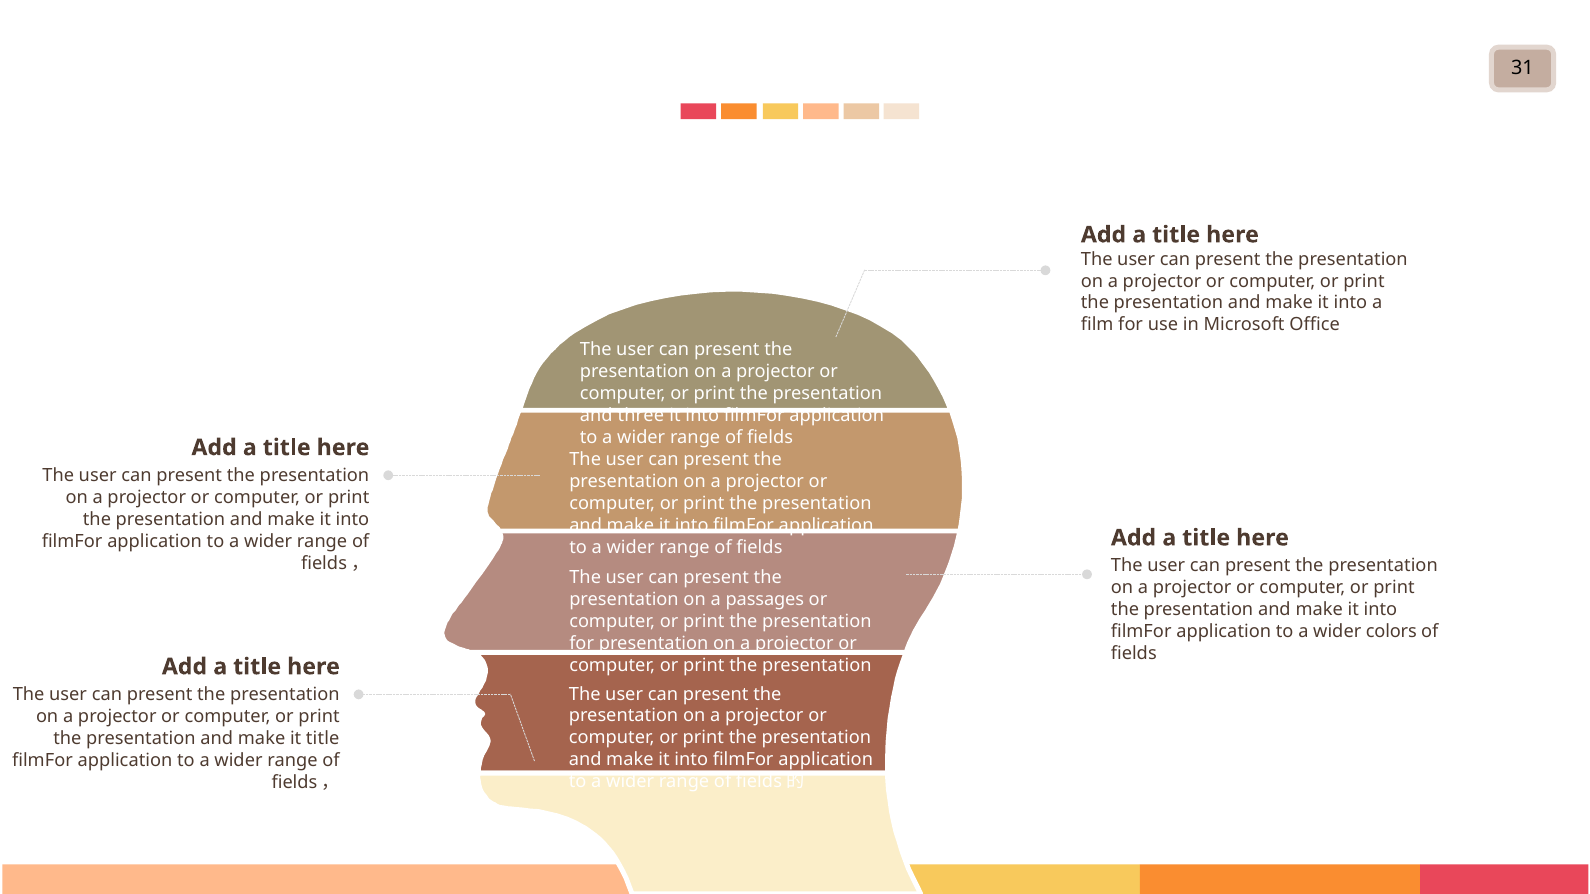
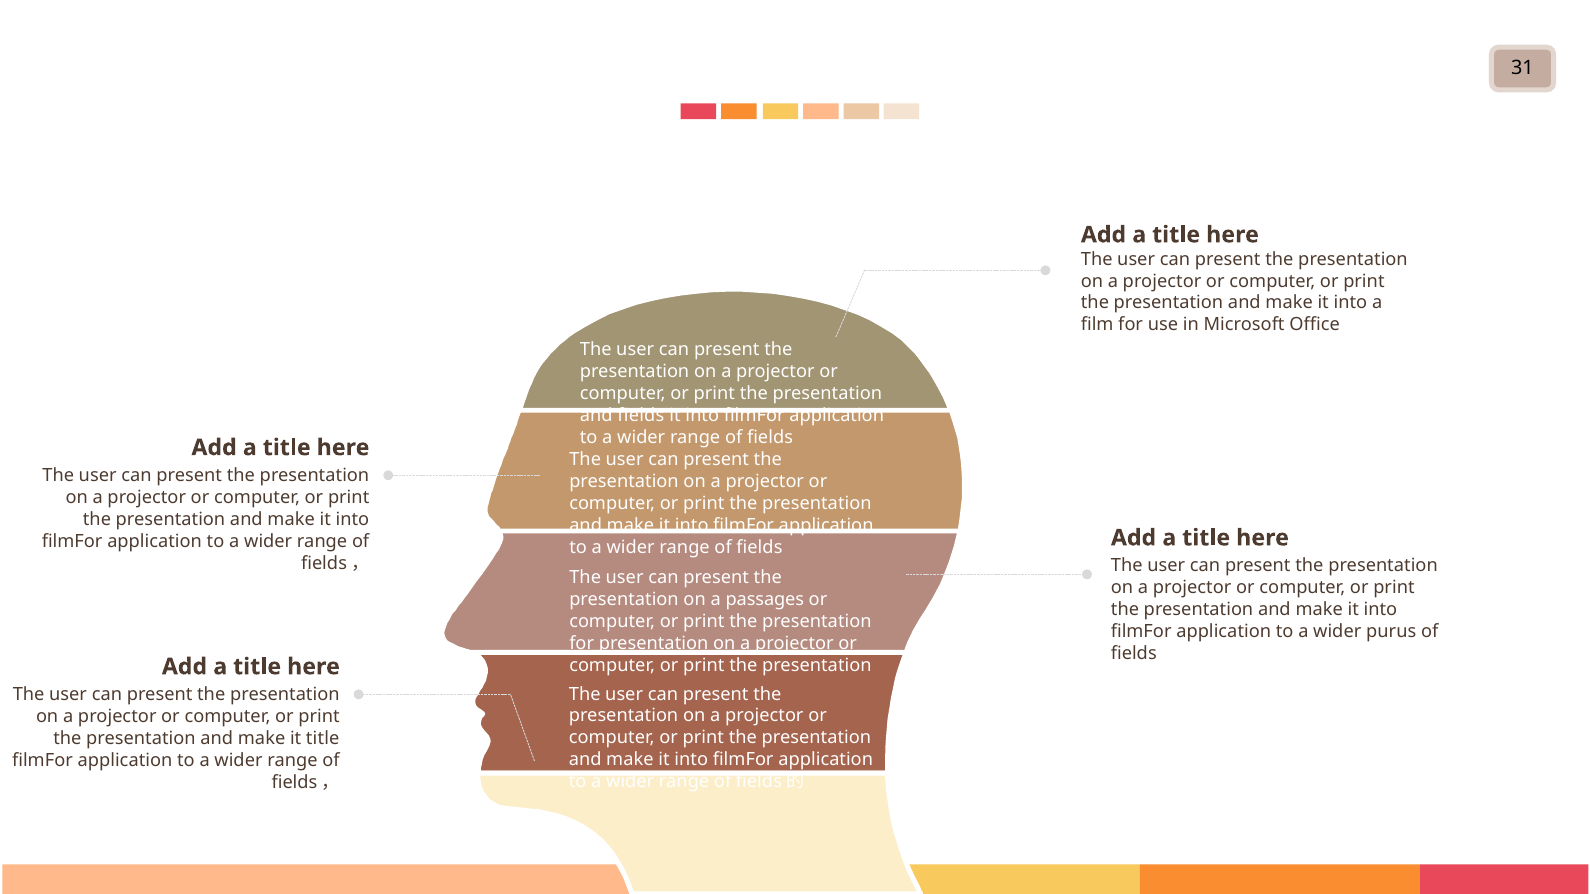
and three: three -> fields
colors: colors -> purus
